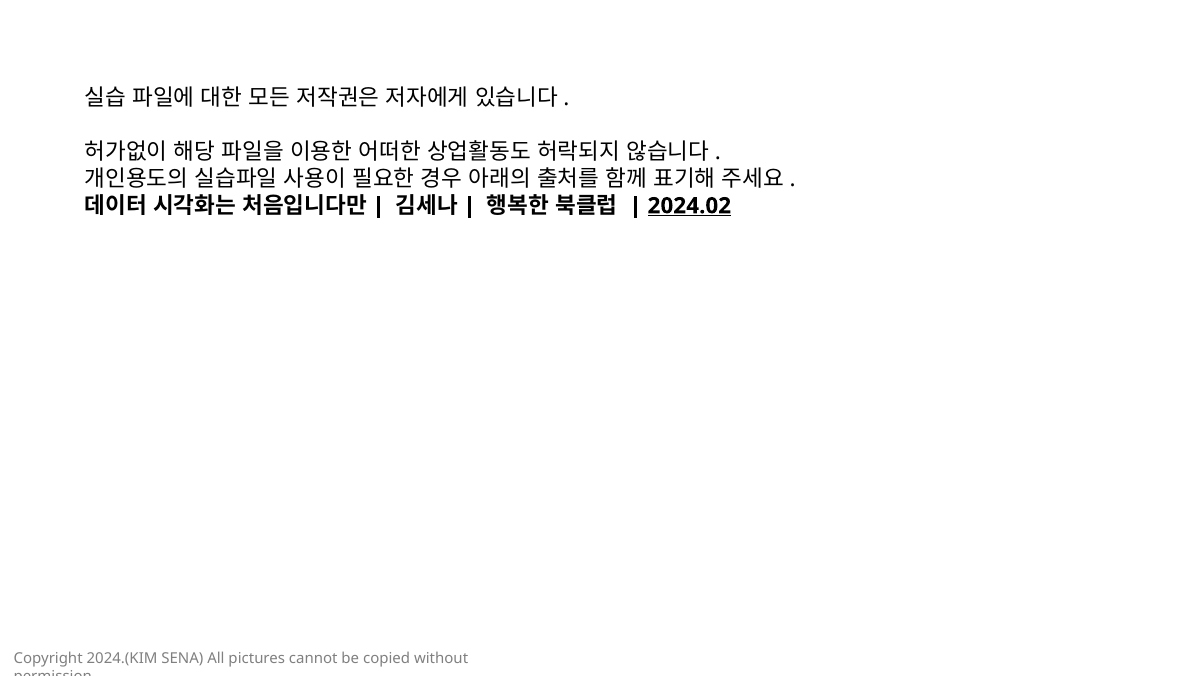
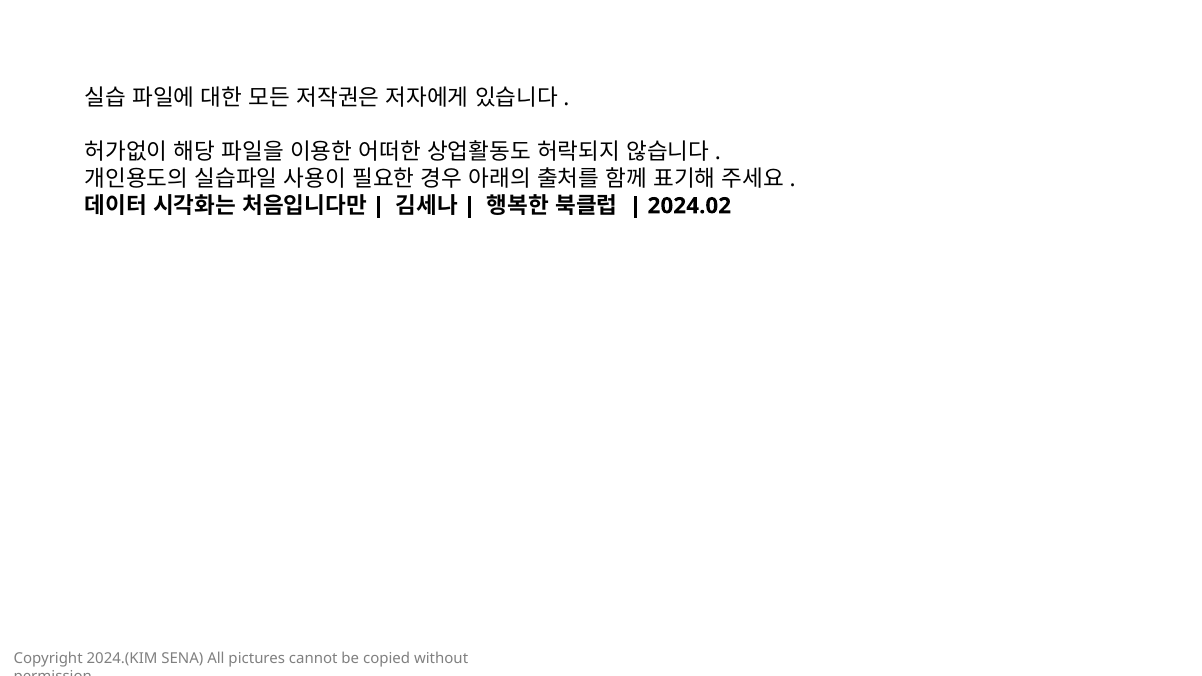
2024.02 underline: present -> none
